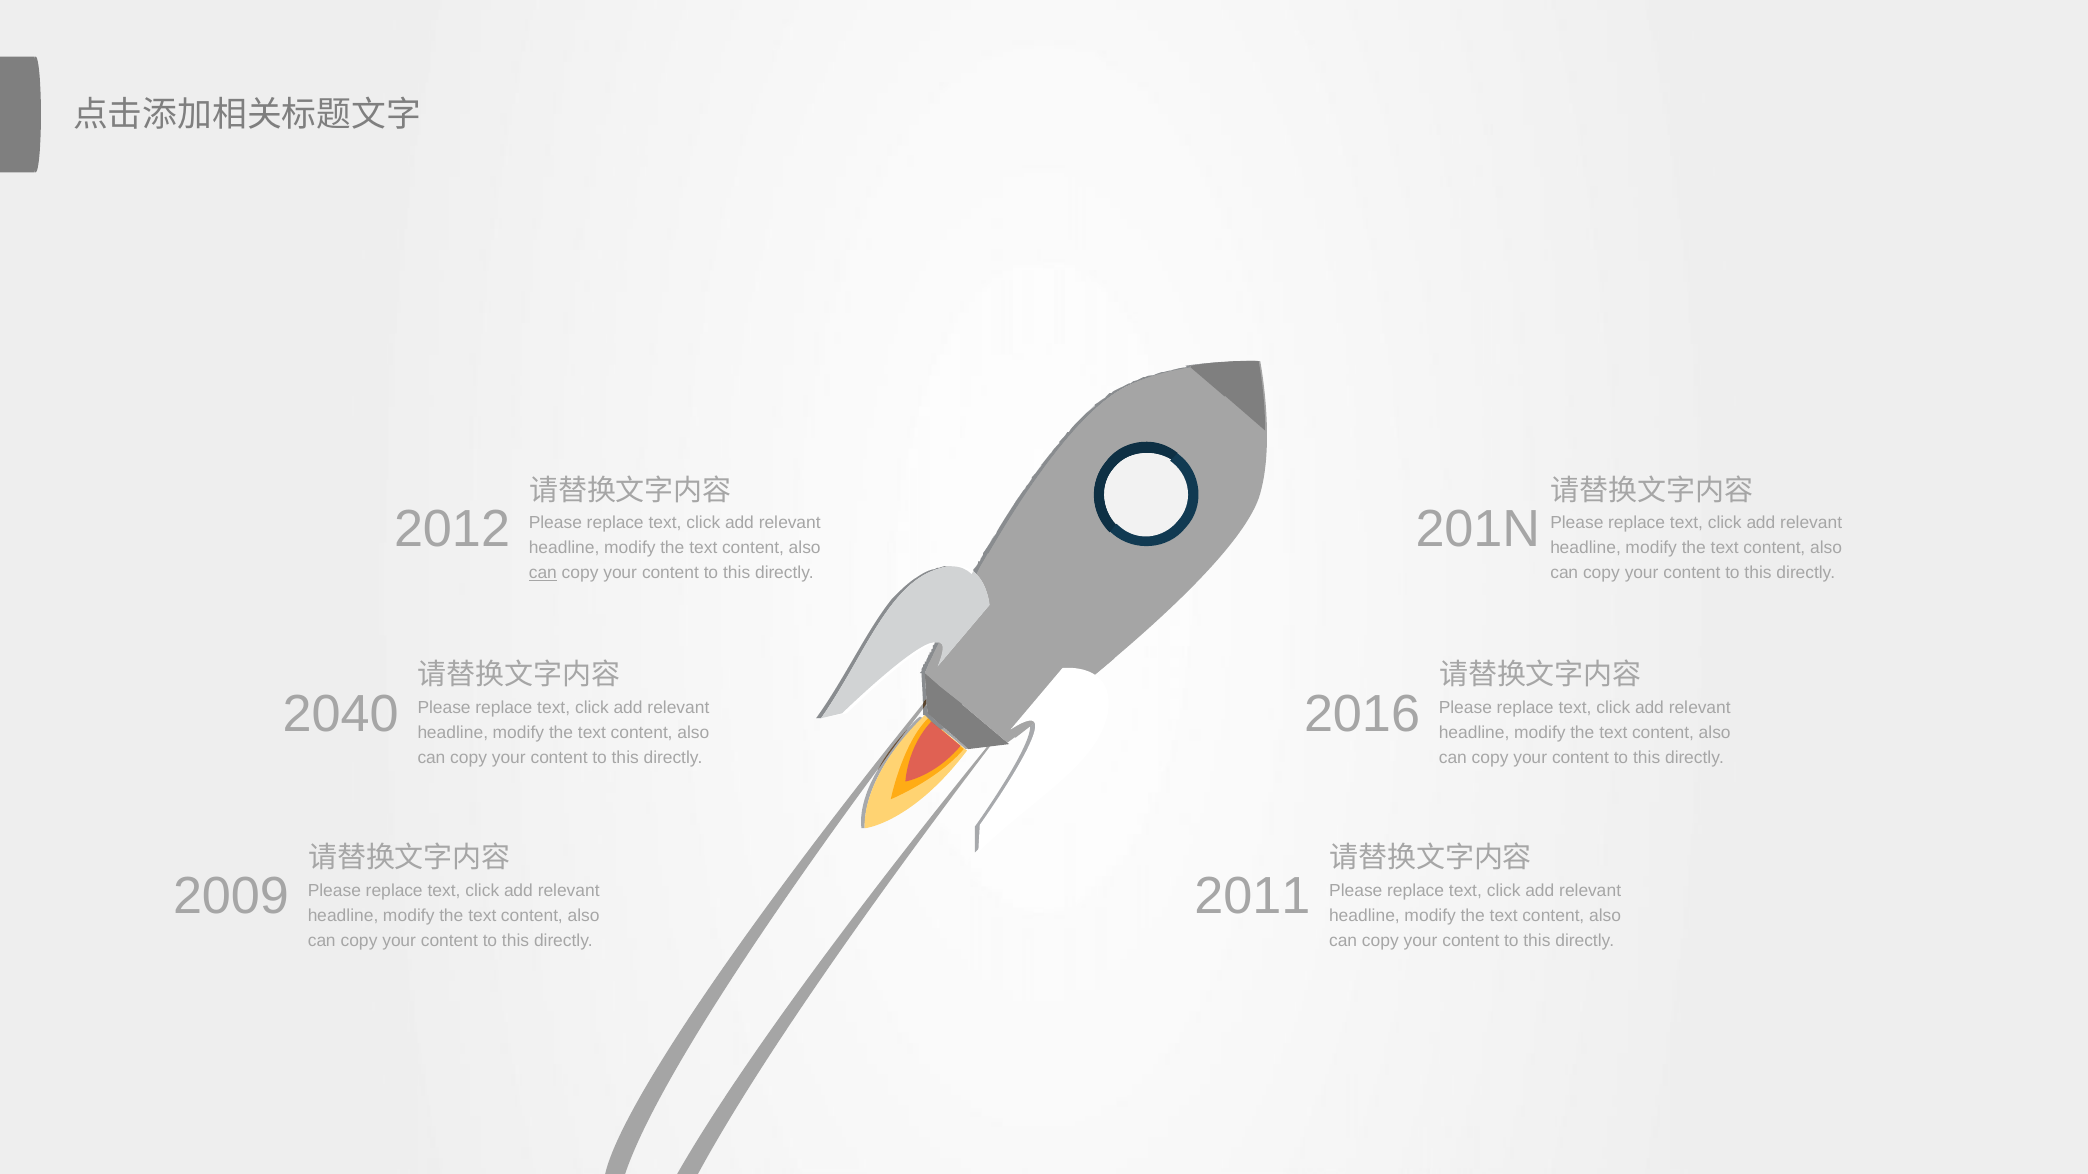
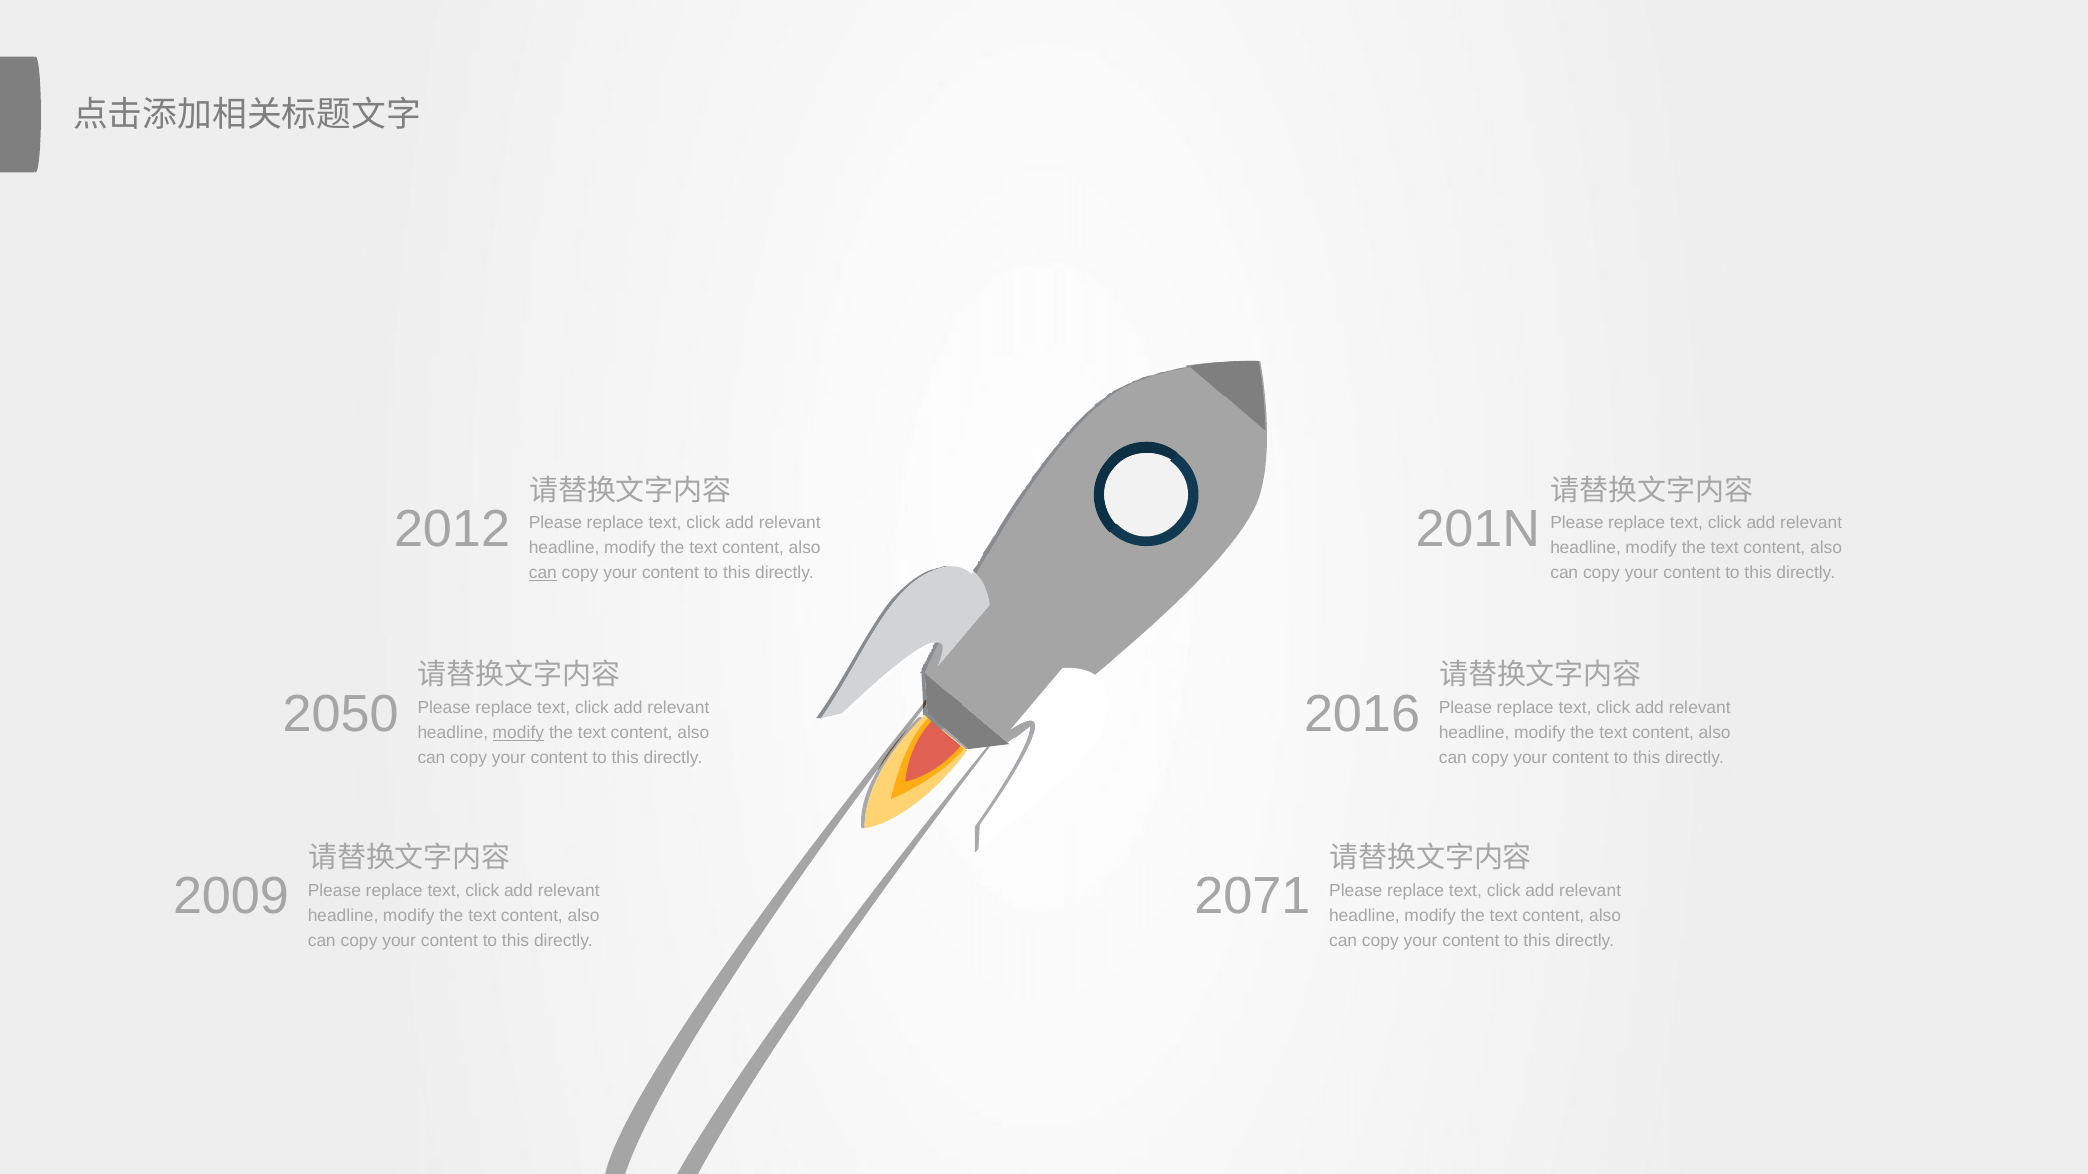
2040: 2040 -> 2050
modify at (518, 733) underline: none -> present
2011: 2011 -> 2071
